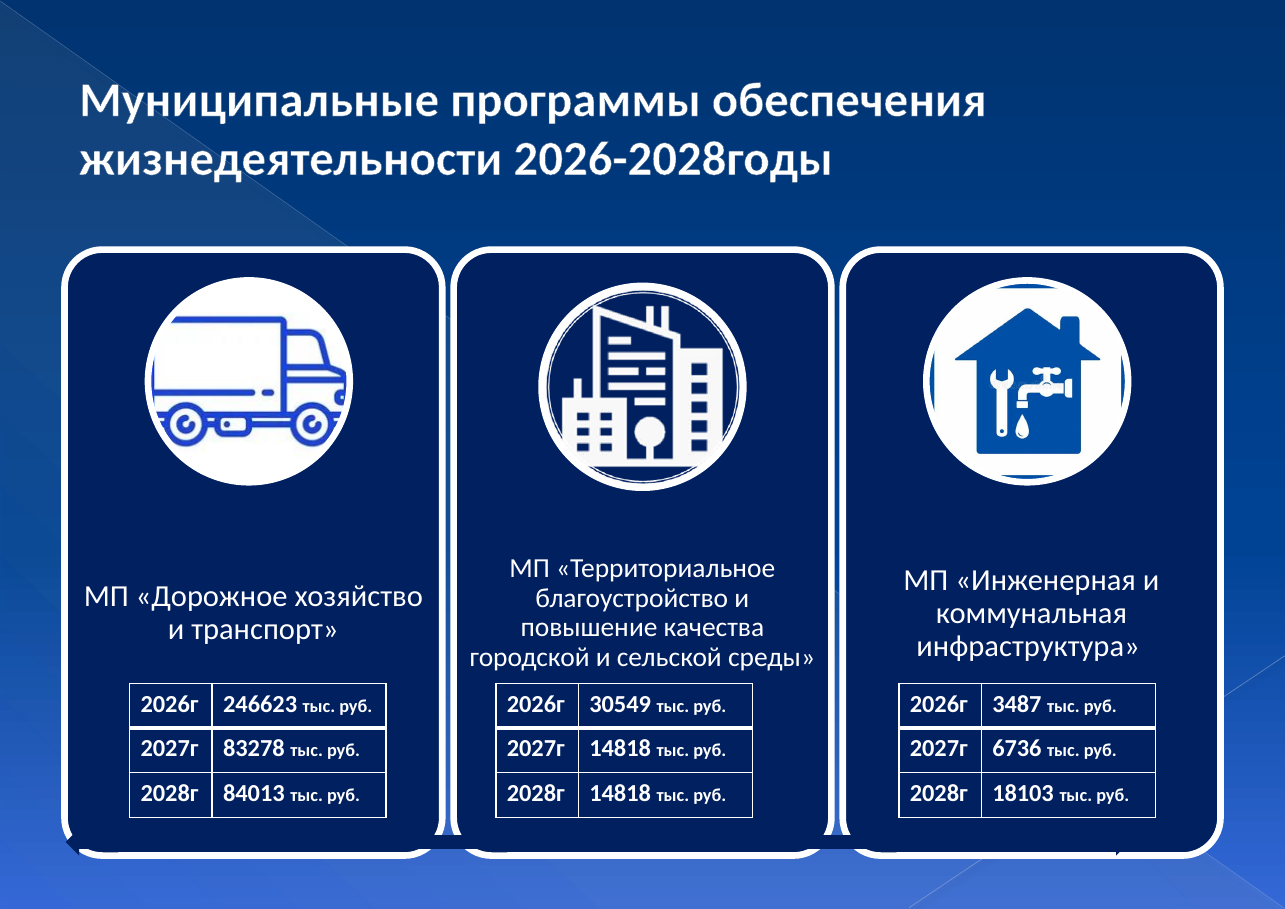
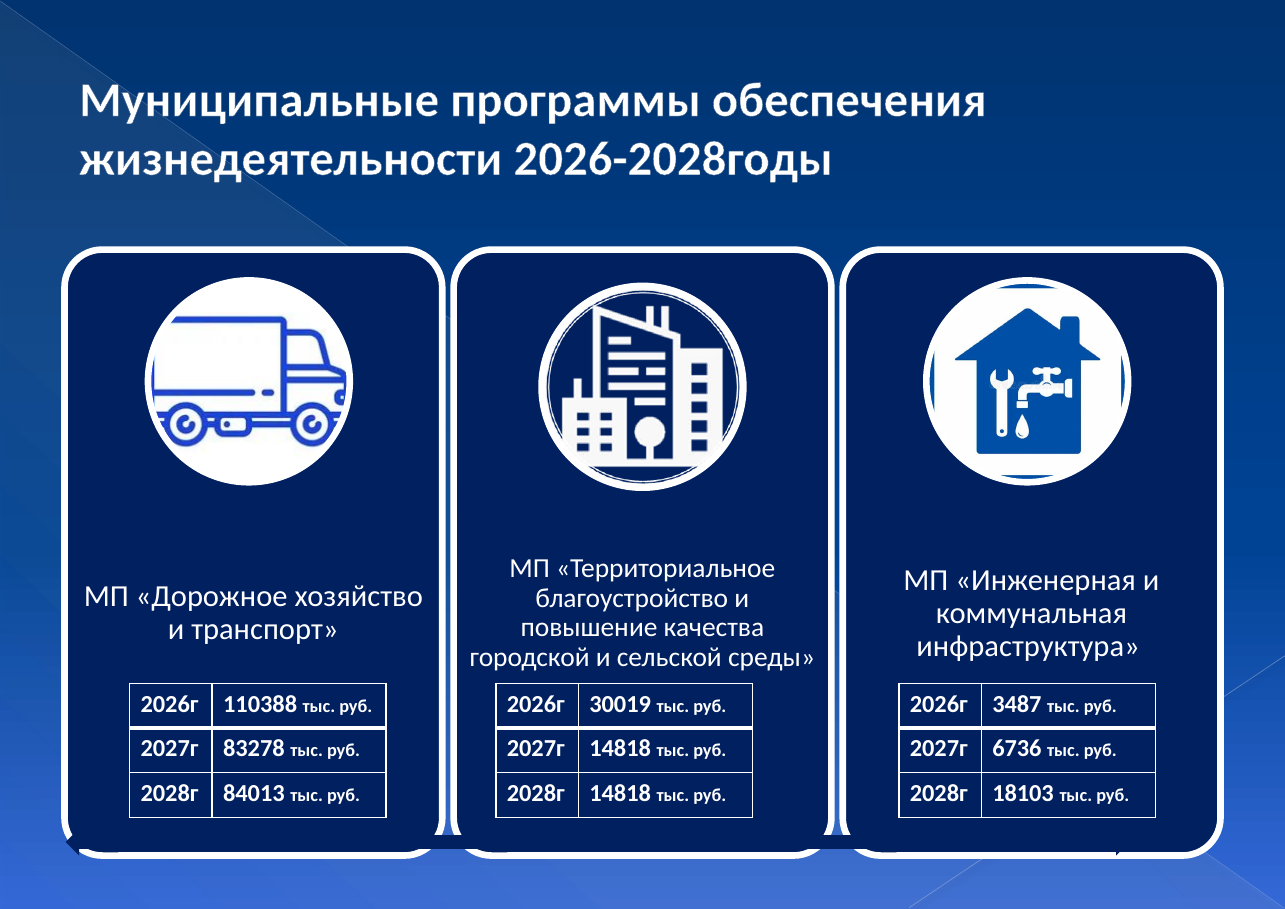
246623: 246623 -> 110388
30549: 30549 -> 30019
